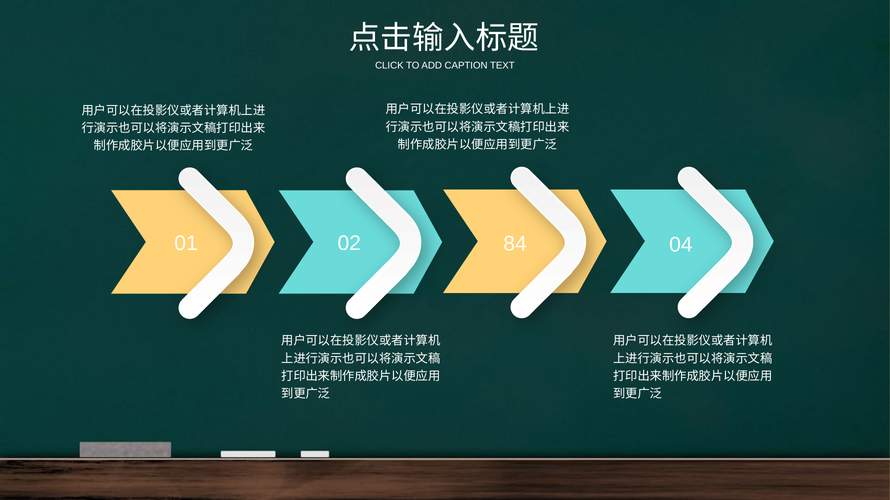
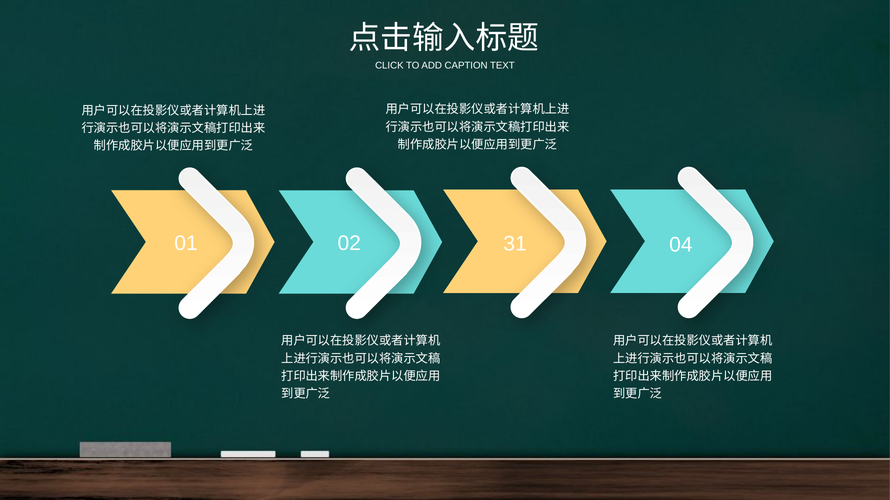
84: 84 -> 31
